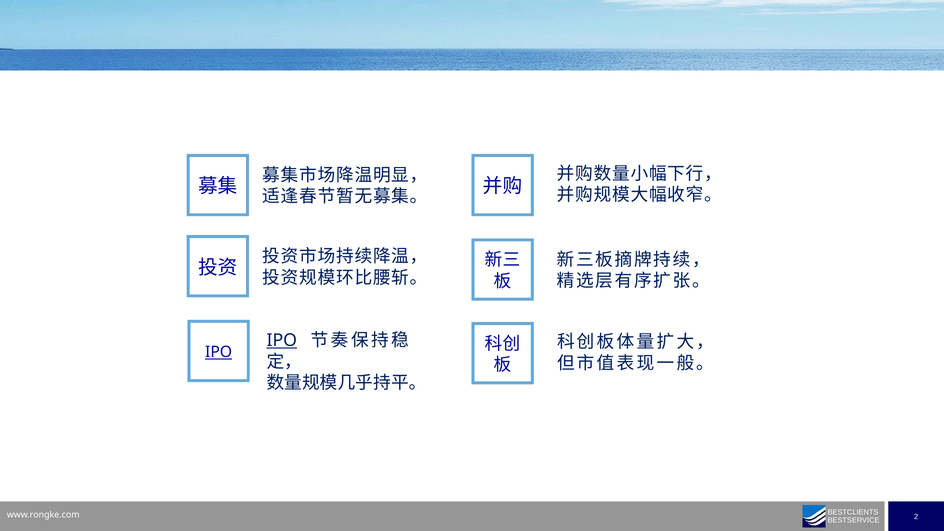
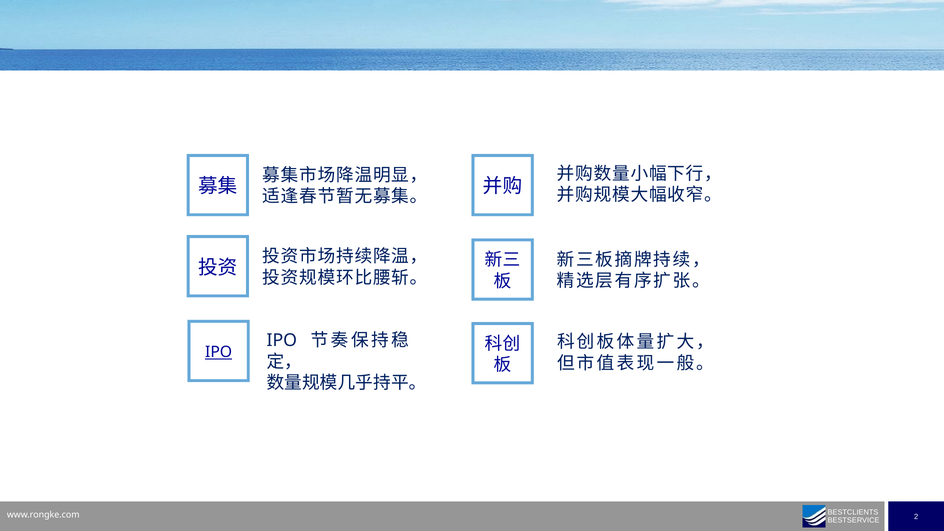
IPO at (282, 341) underline: present -> none
